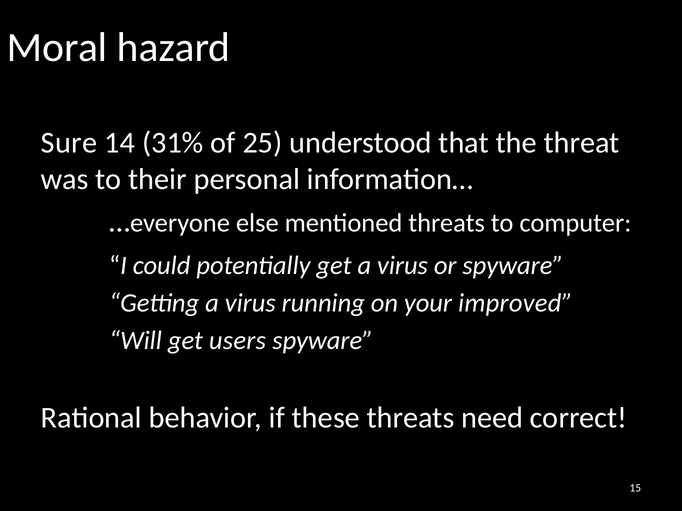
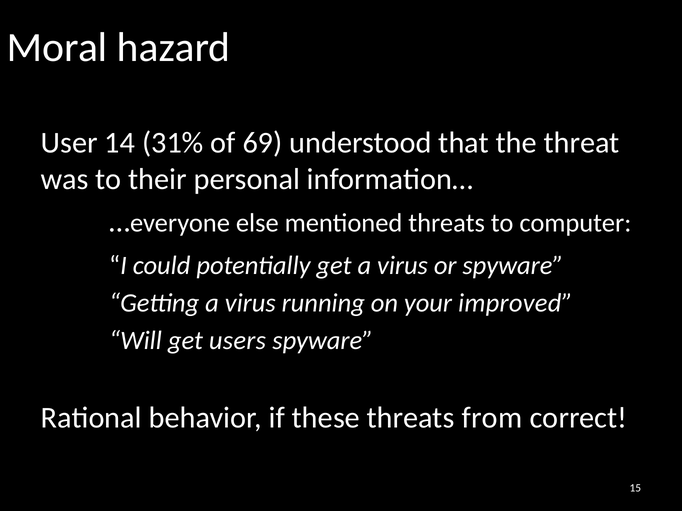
Sure: Sure -> User
25: 25 -> 69
need: need -> from
